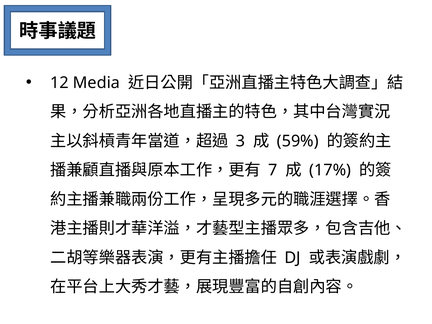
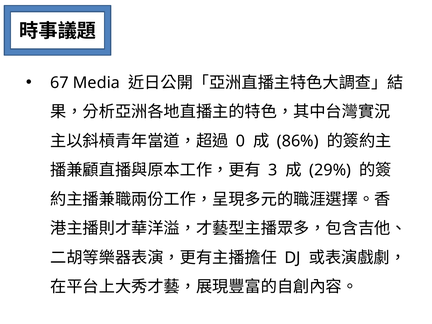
12: 12 -> 67
3: 3 -> 0
59%: 59% -> 86%
7: 7 -> 3
17%: 17% -> 29%
